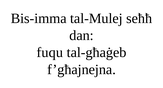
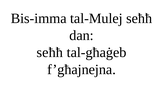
fuqu at (50, 52): fuqu -> seħħ
